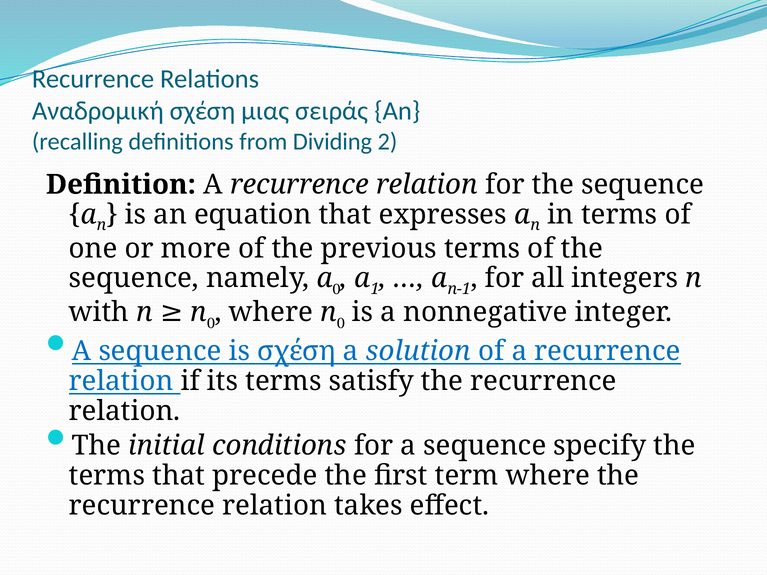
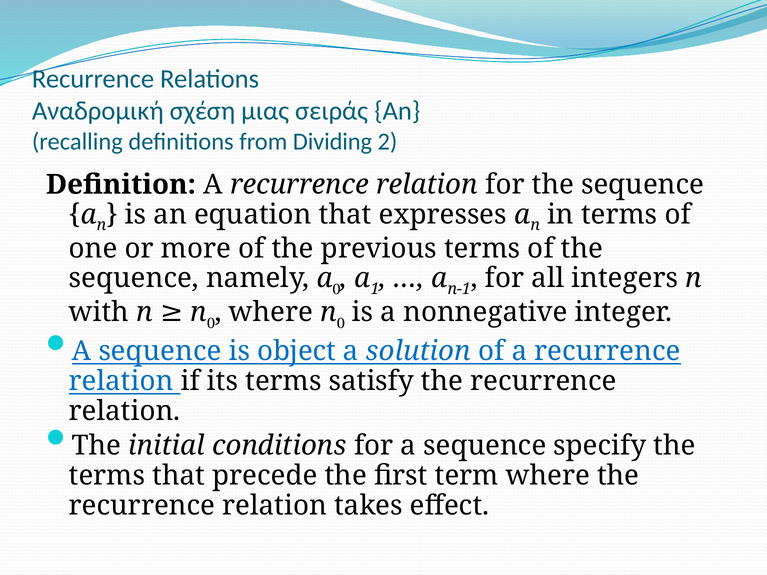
is σχέση: σχέση -> object
